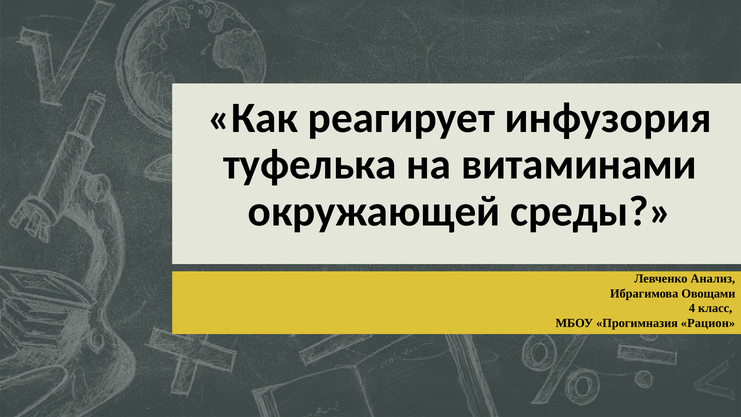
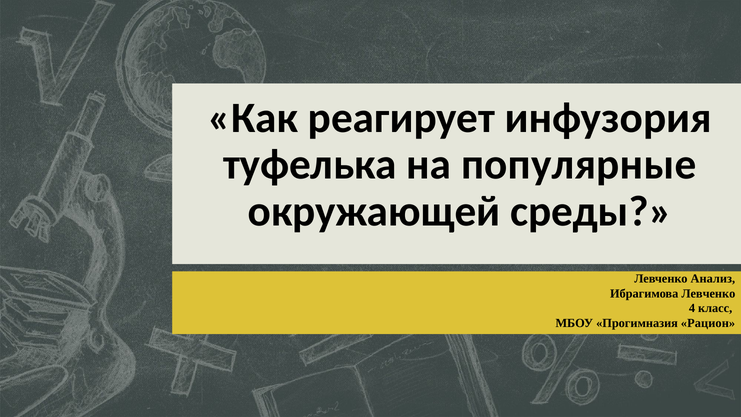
витаминами: витаминами -> популярные
Ибрагимова Овощами: Овощами -> Левченко
